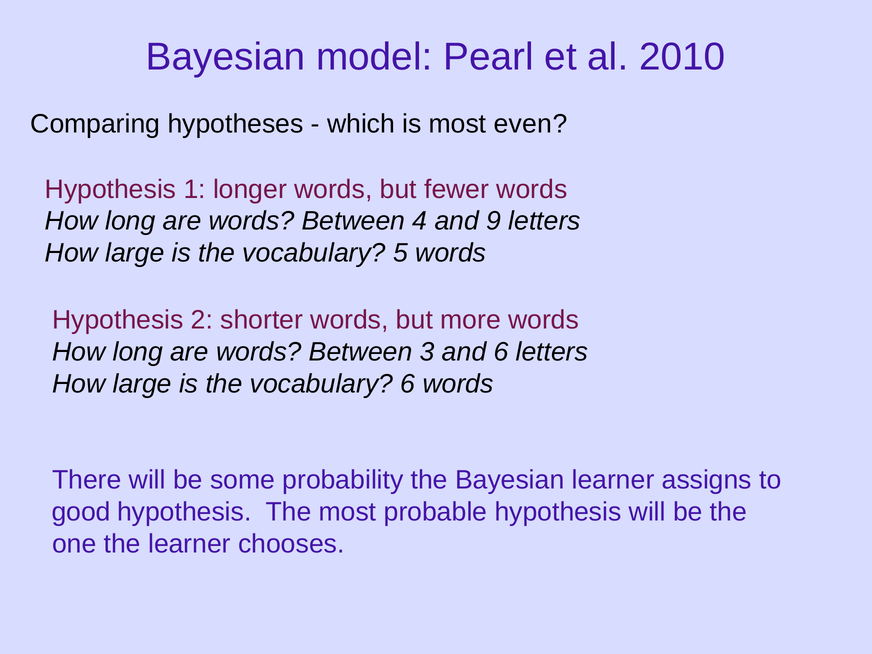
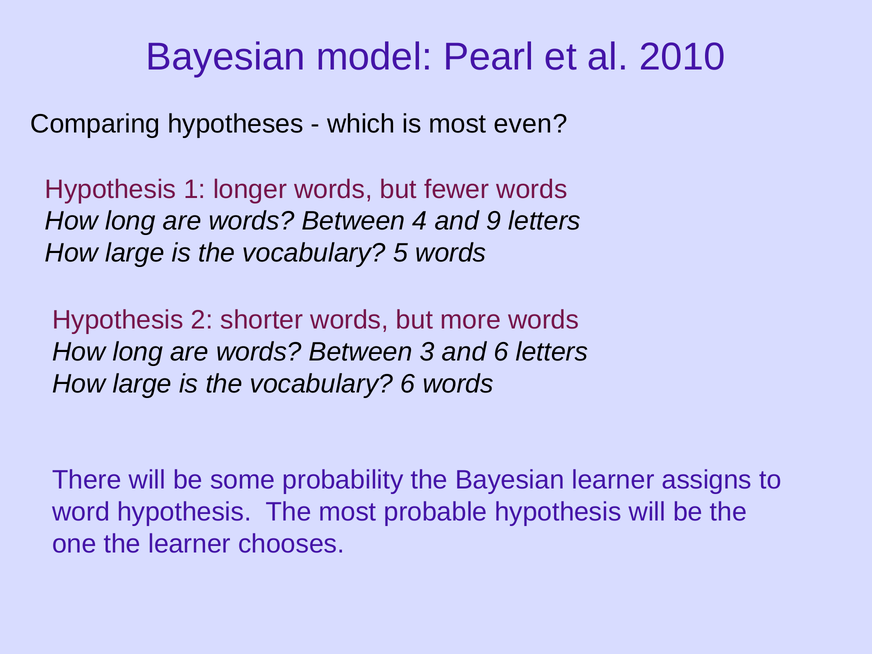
good: good -> word
